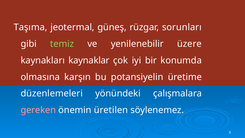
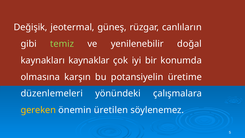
Taşıma: Taşıma -> Değişik
sorunları: sorunları -> canlıların
üzere: üzere -> doğal
gereken colour: pink -> yellow
